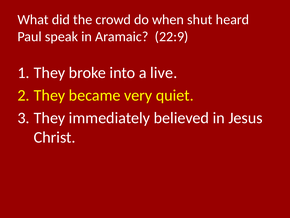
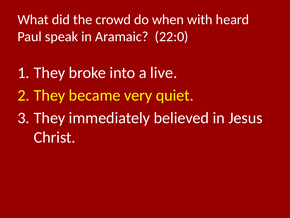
shut: shut -> with
22:9: 22:9 -> 22:0
